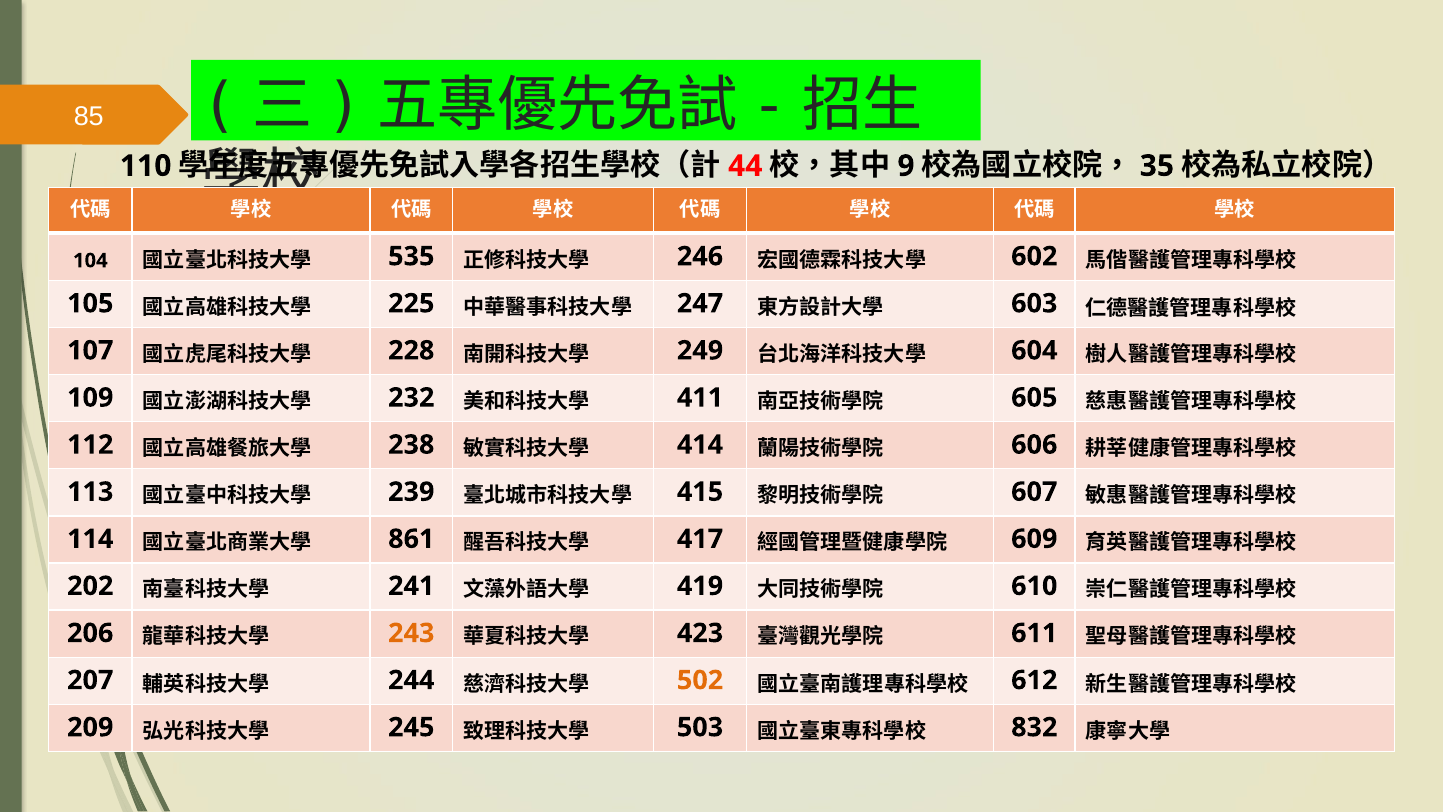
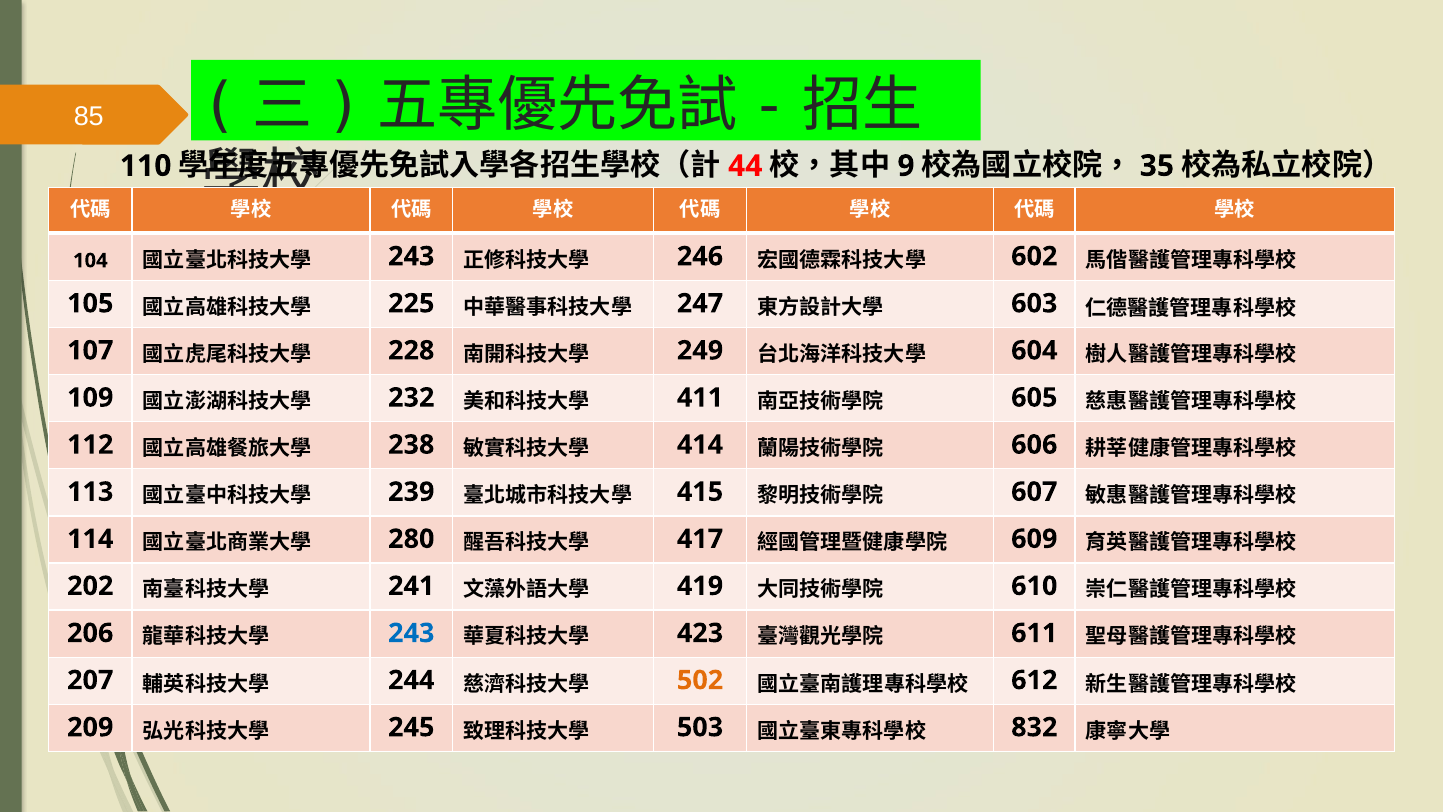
535 at (411, 256): 535 -> 243
861: 861 -> 280
243 at (411, 633) colour: orange -> blue
